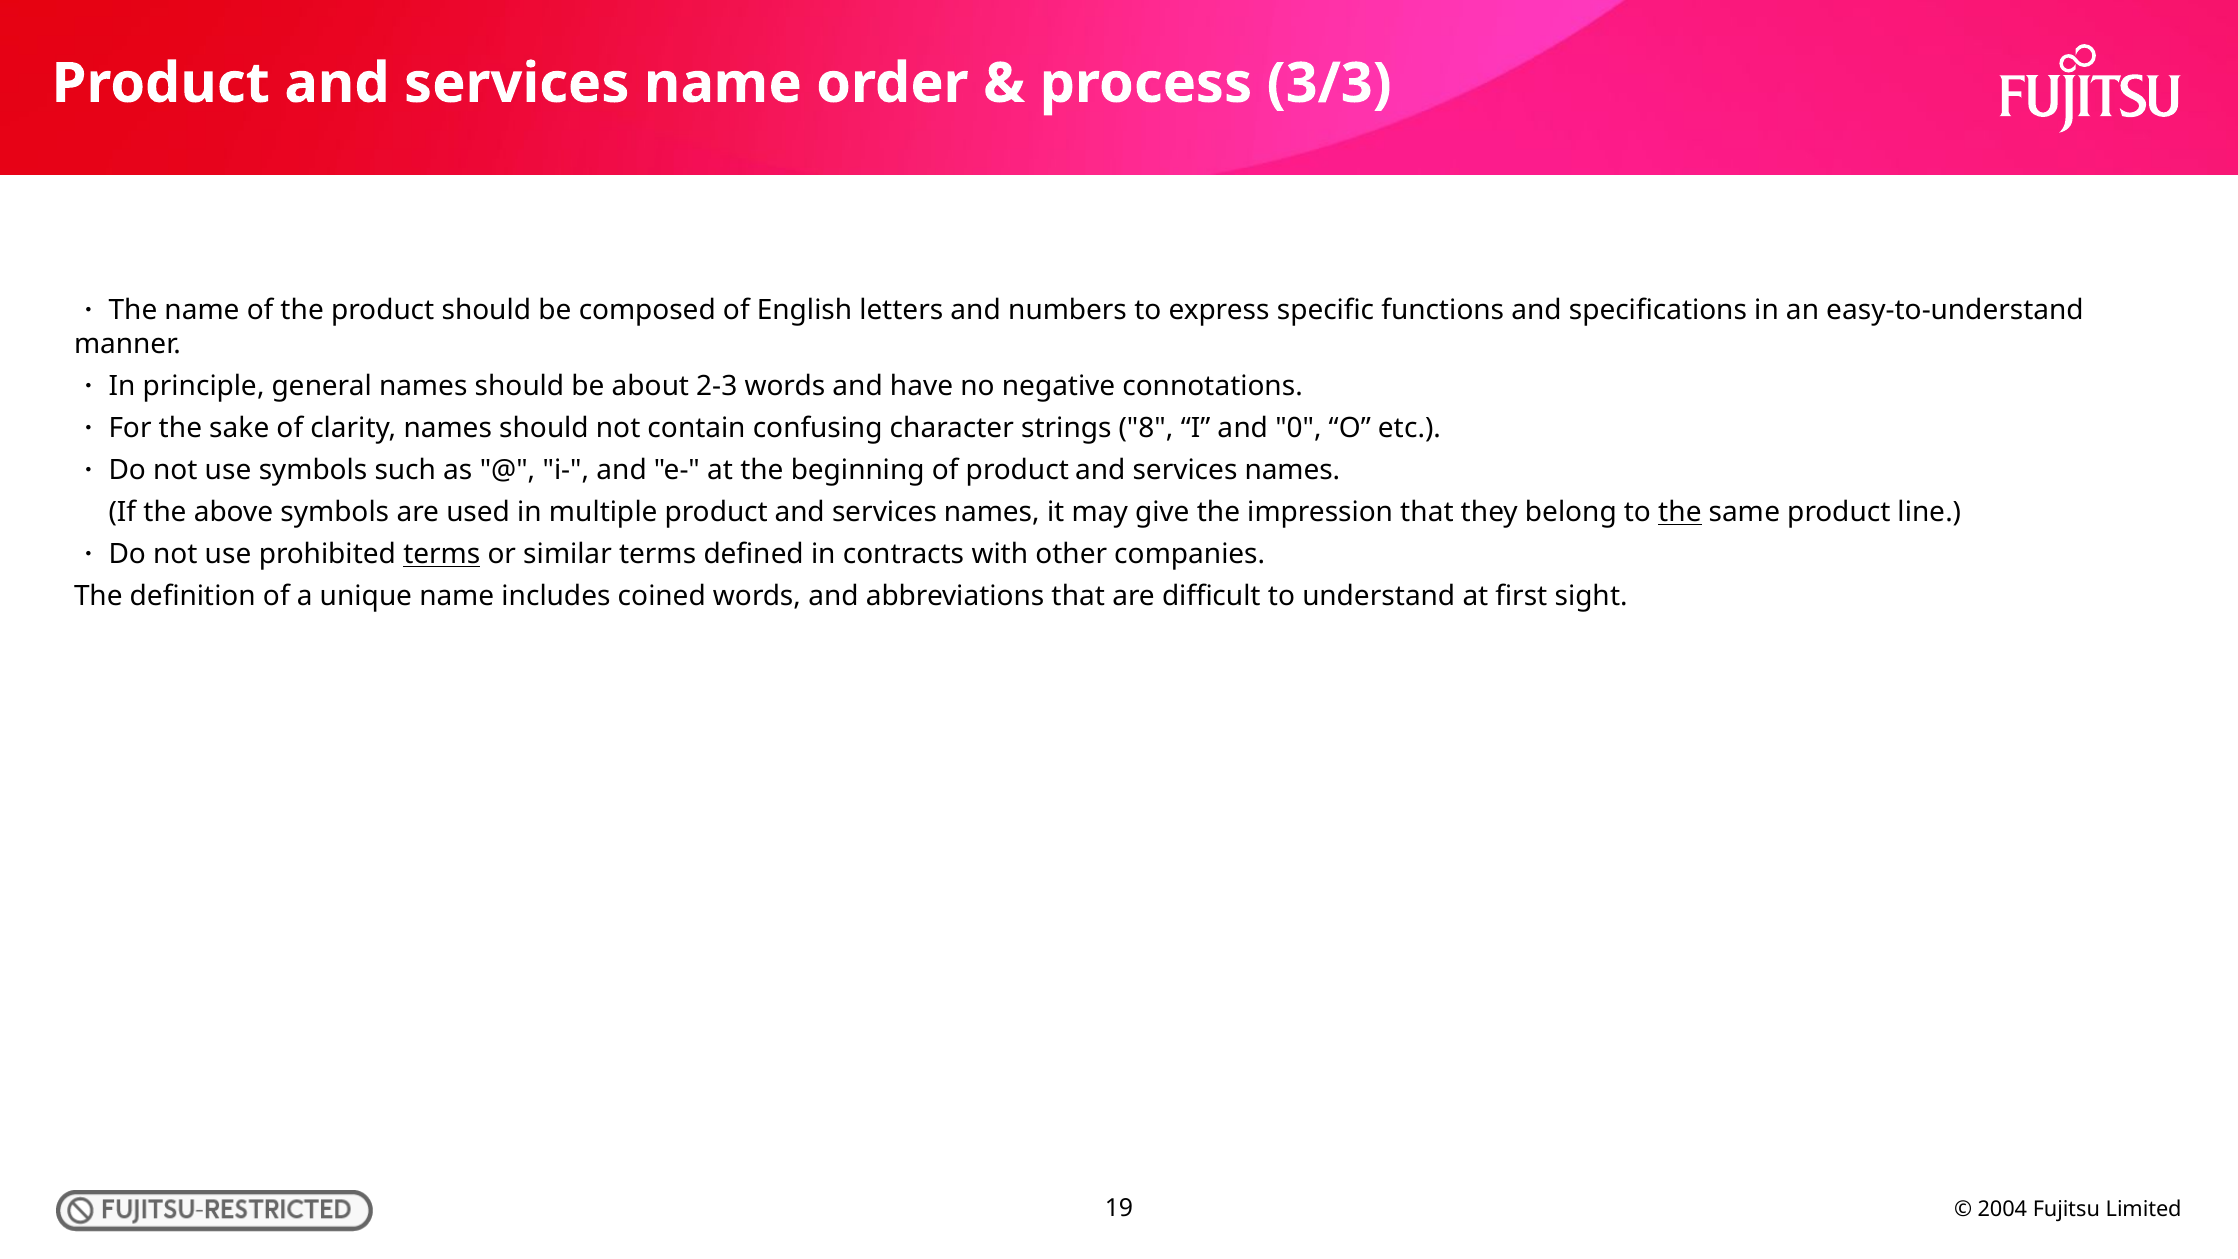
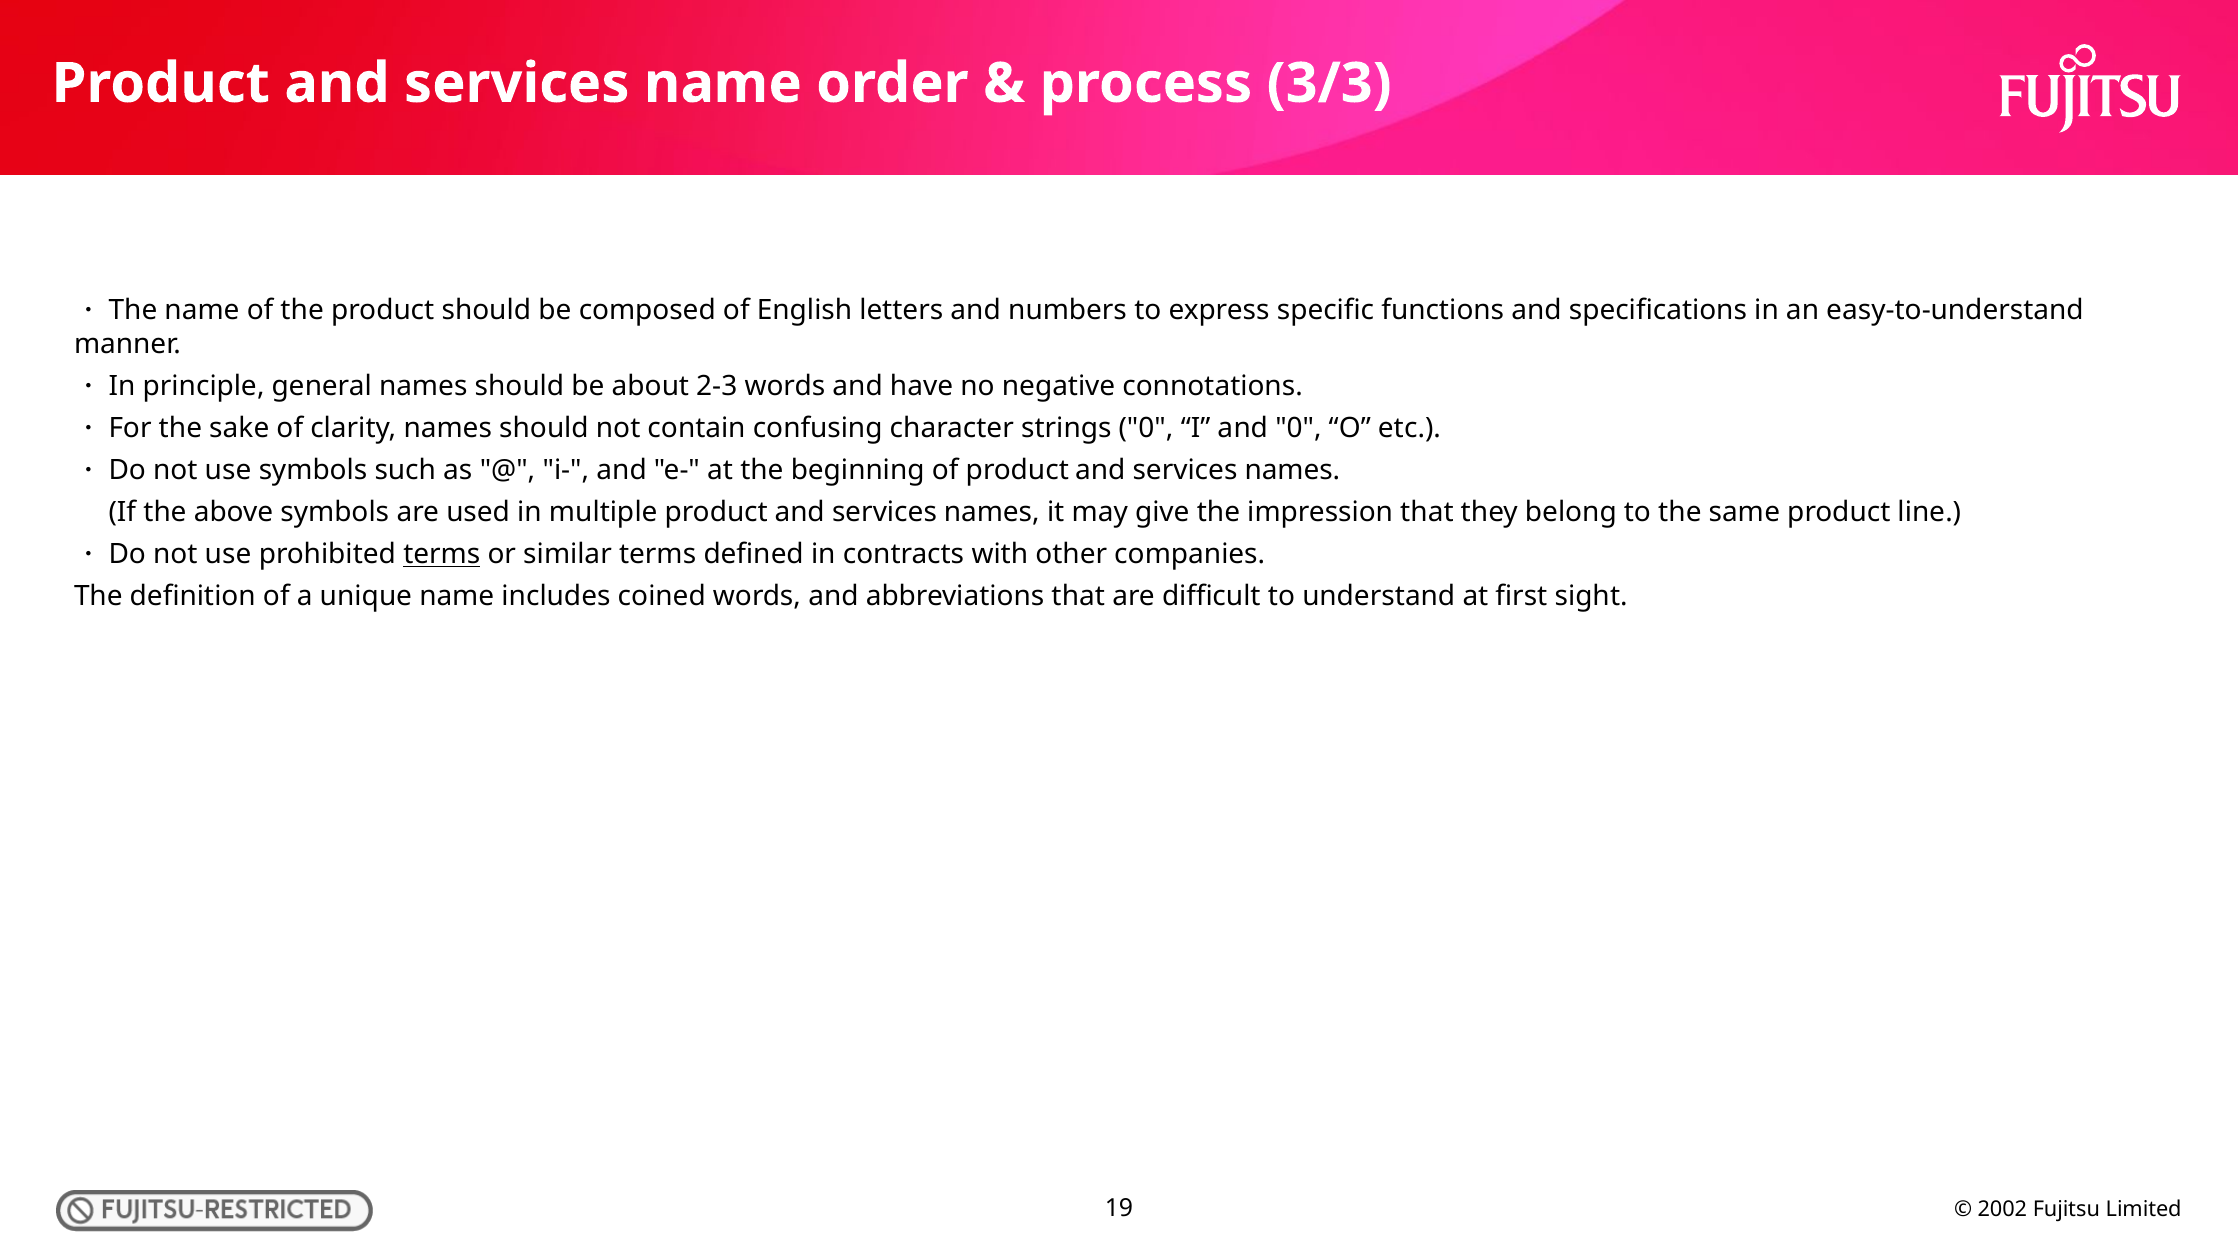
strings 8: 8 -> 0
the at (1680, 512) underline: present -> none
2004: 2004 -> 2002
